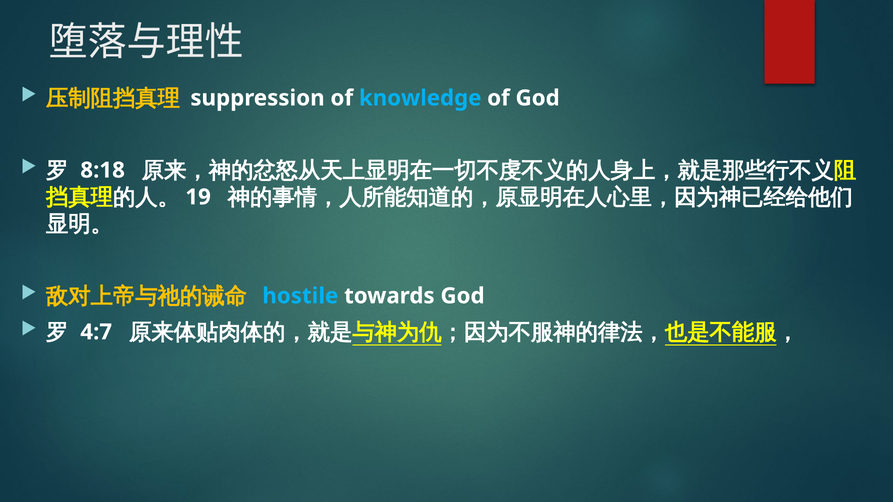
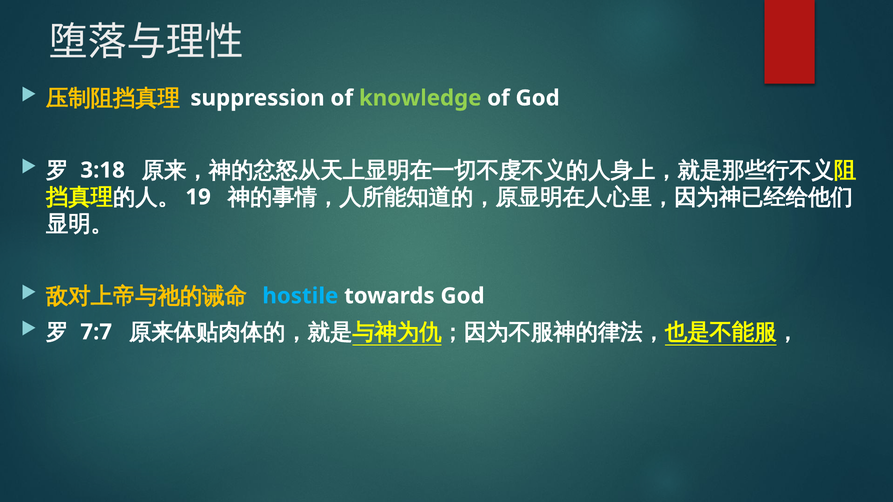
knowledge colour: light blue -> light green
8:18: 8:18 -> 3:18
4:7: 4:7 -> 7:7
